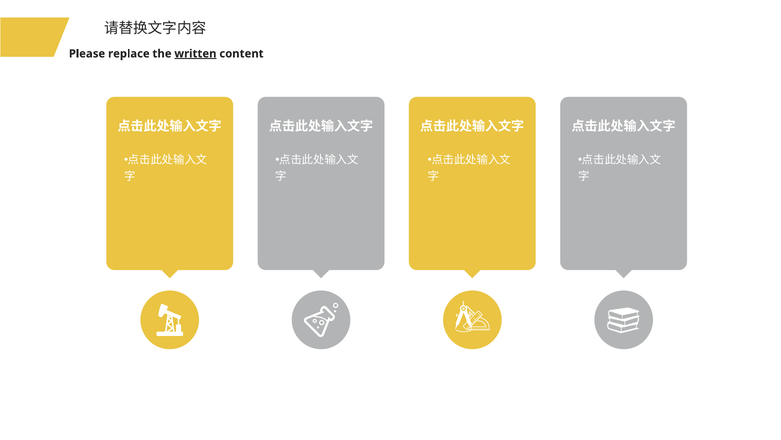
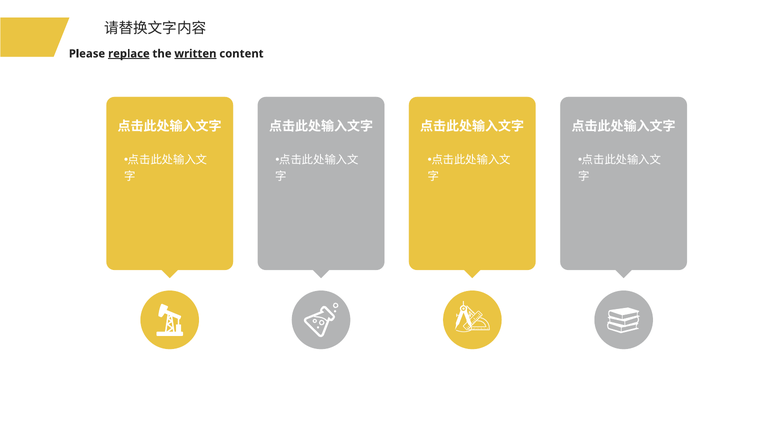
replace underline: none -> present
